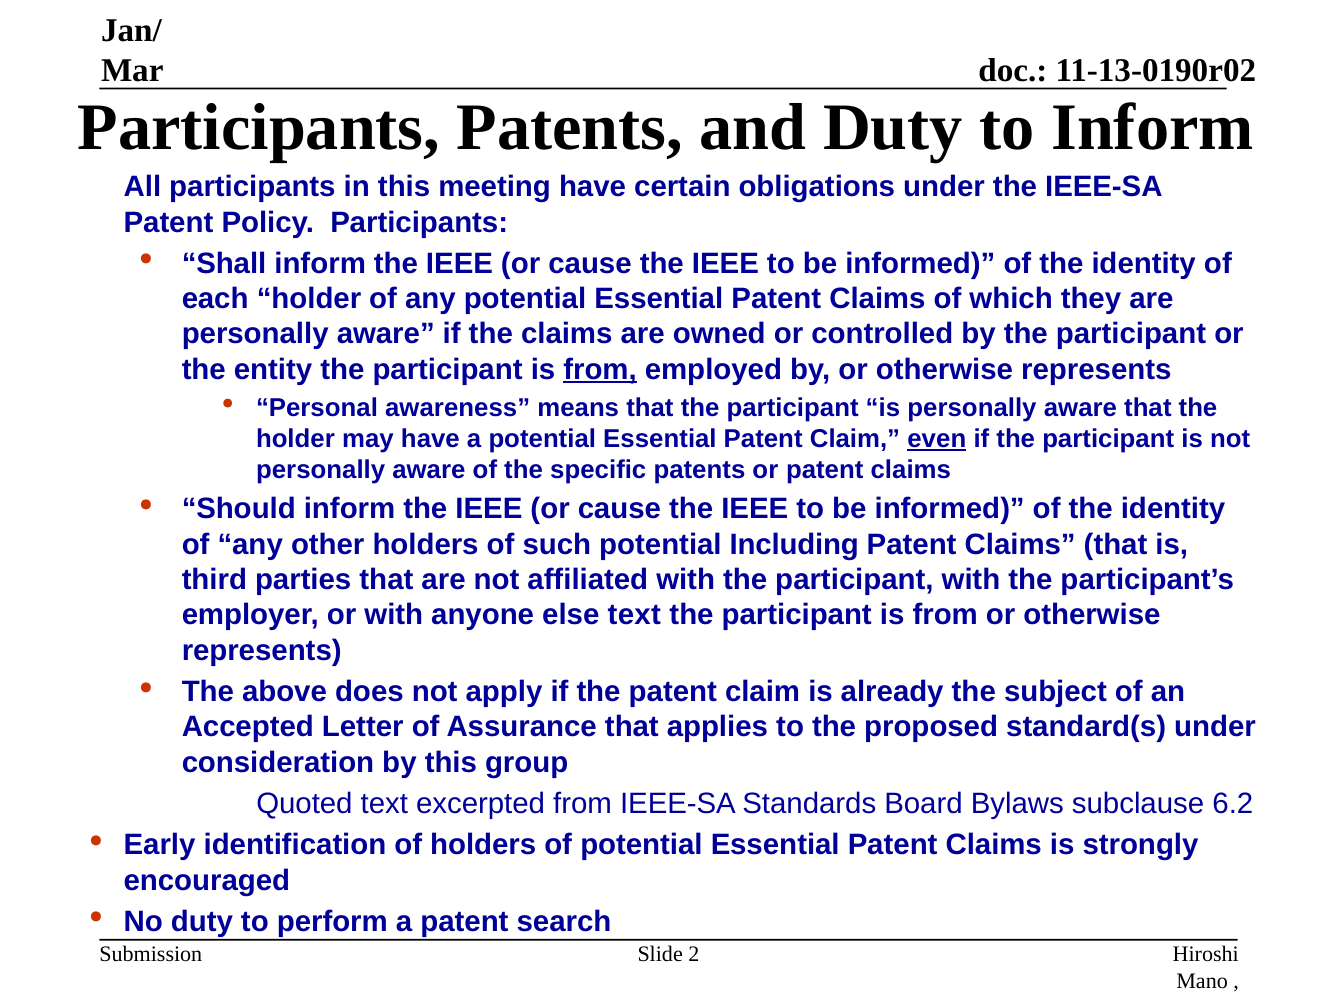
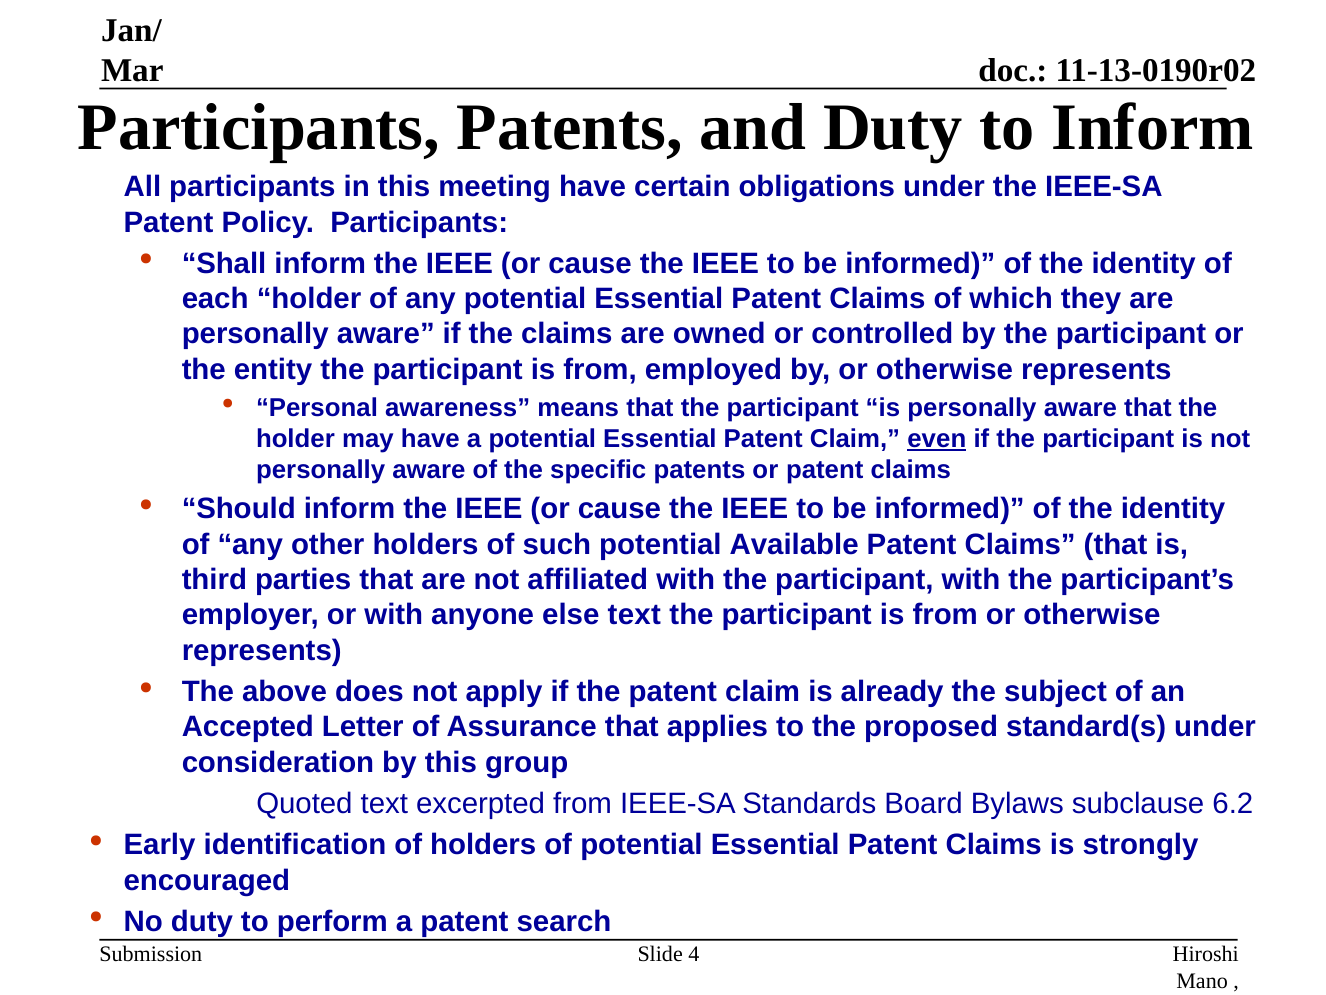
from at (600, 369) underline: present -> none
Including: Including -> Available
2: 2 -> 4
